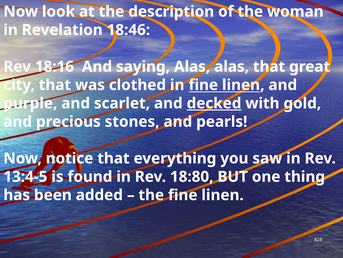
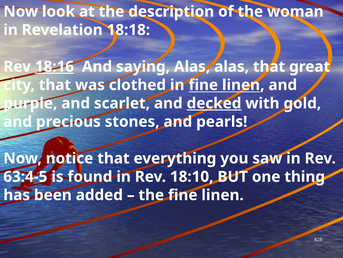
18:46: 18:46 -> 18:18
18:16 underline: none -> present
13:4-5: 13:4-5 -> 63:4-5
18:80: 18:80 -> 18:10
